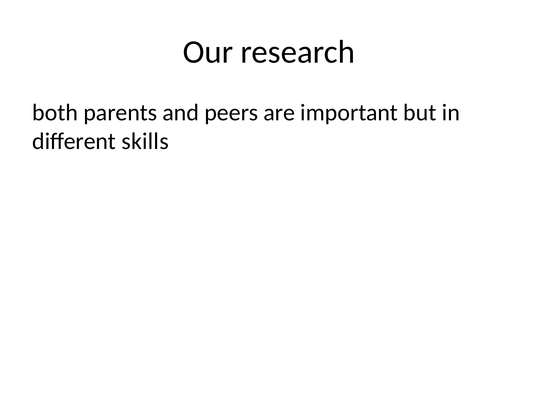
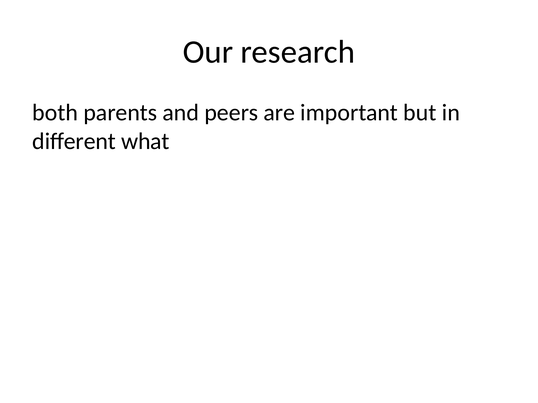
skills: skills -> what
